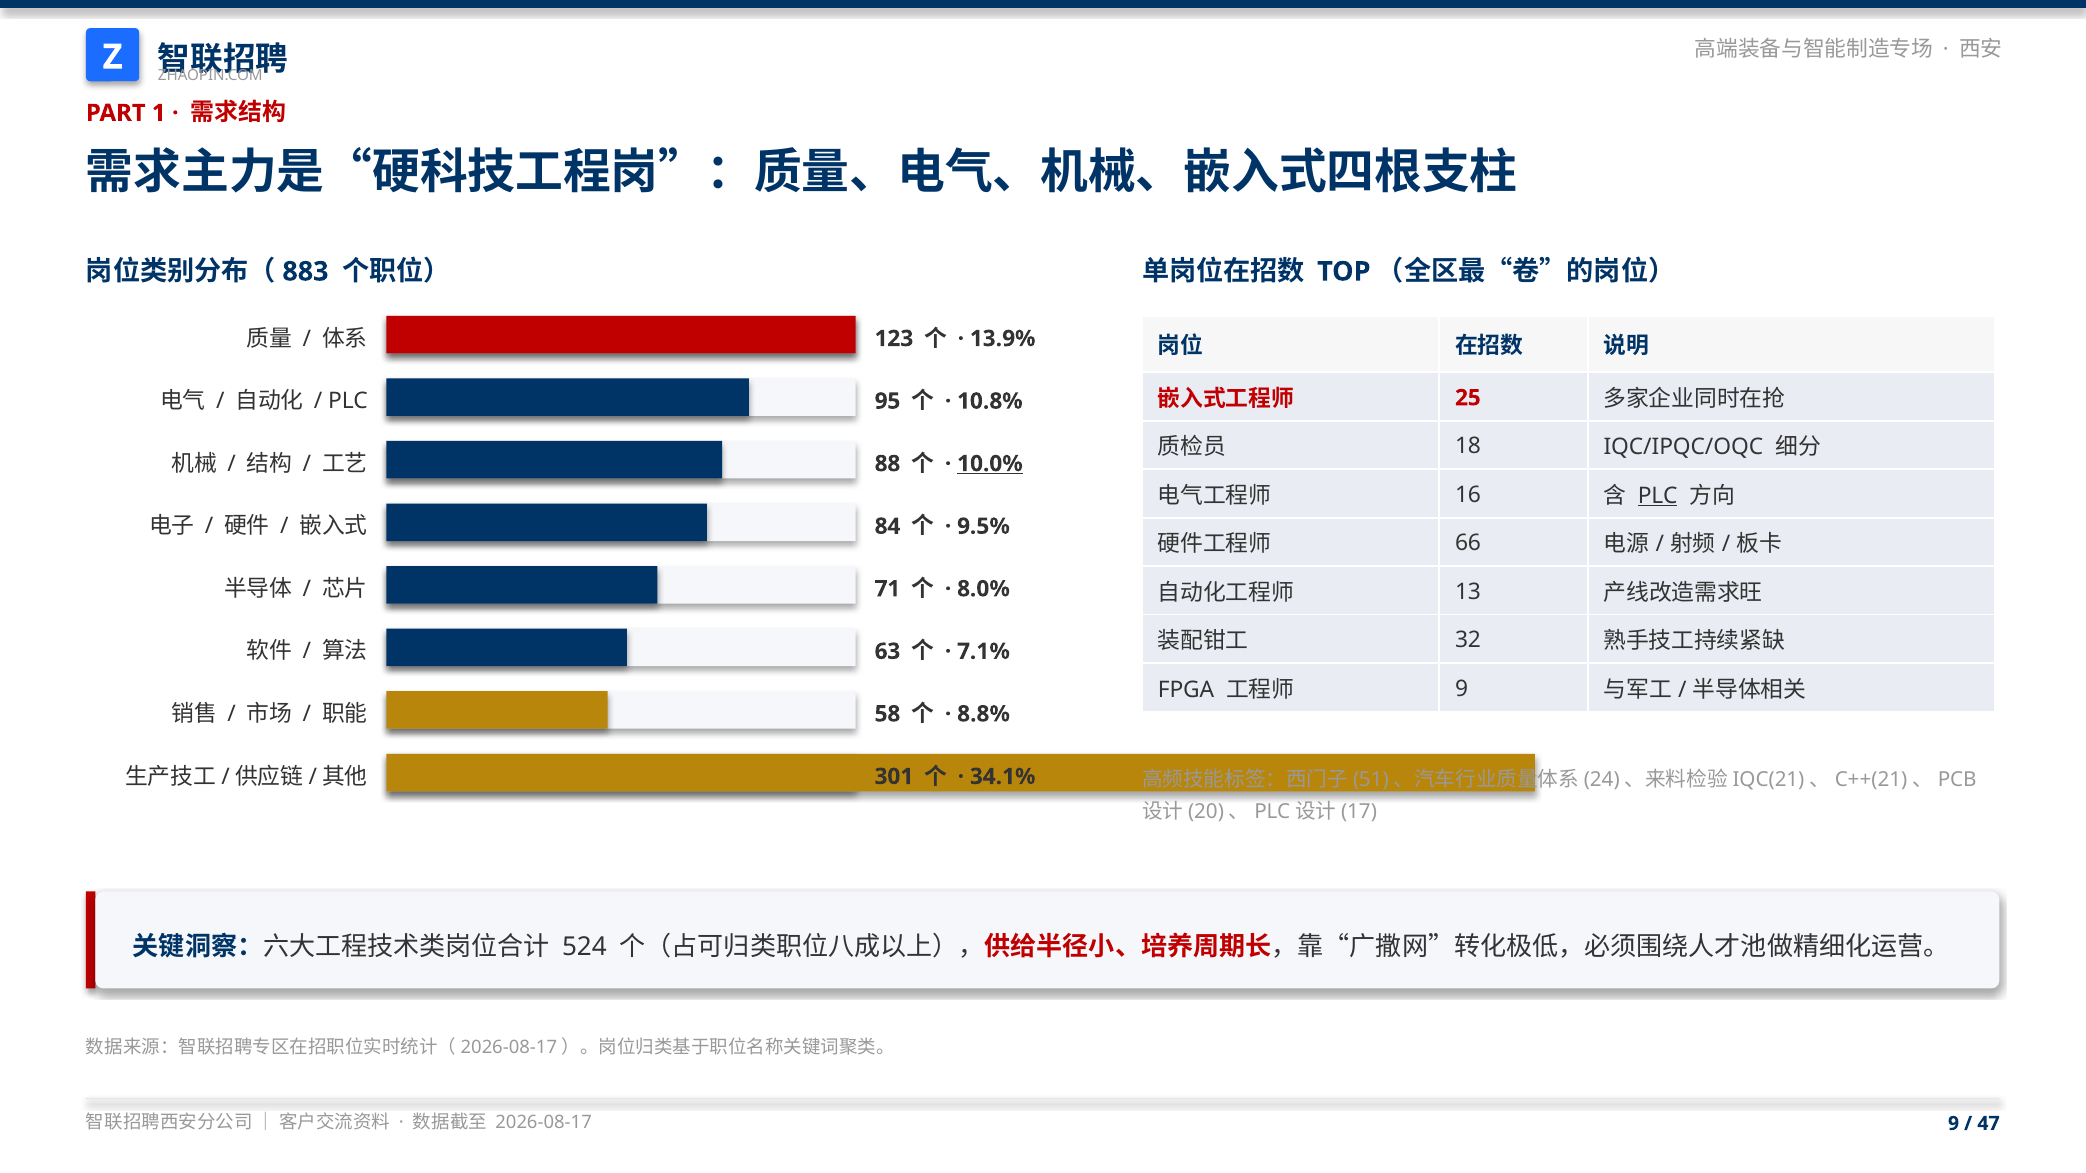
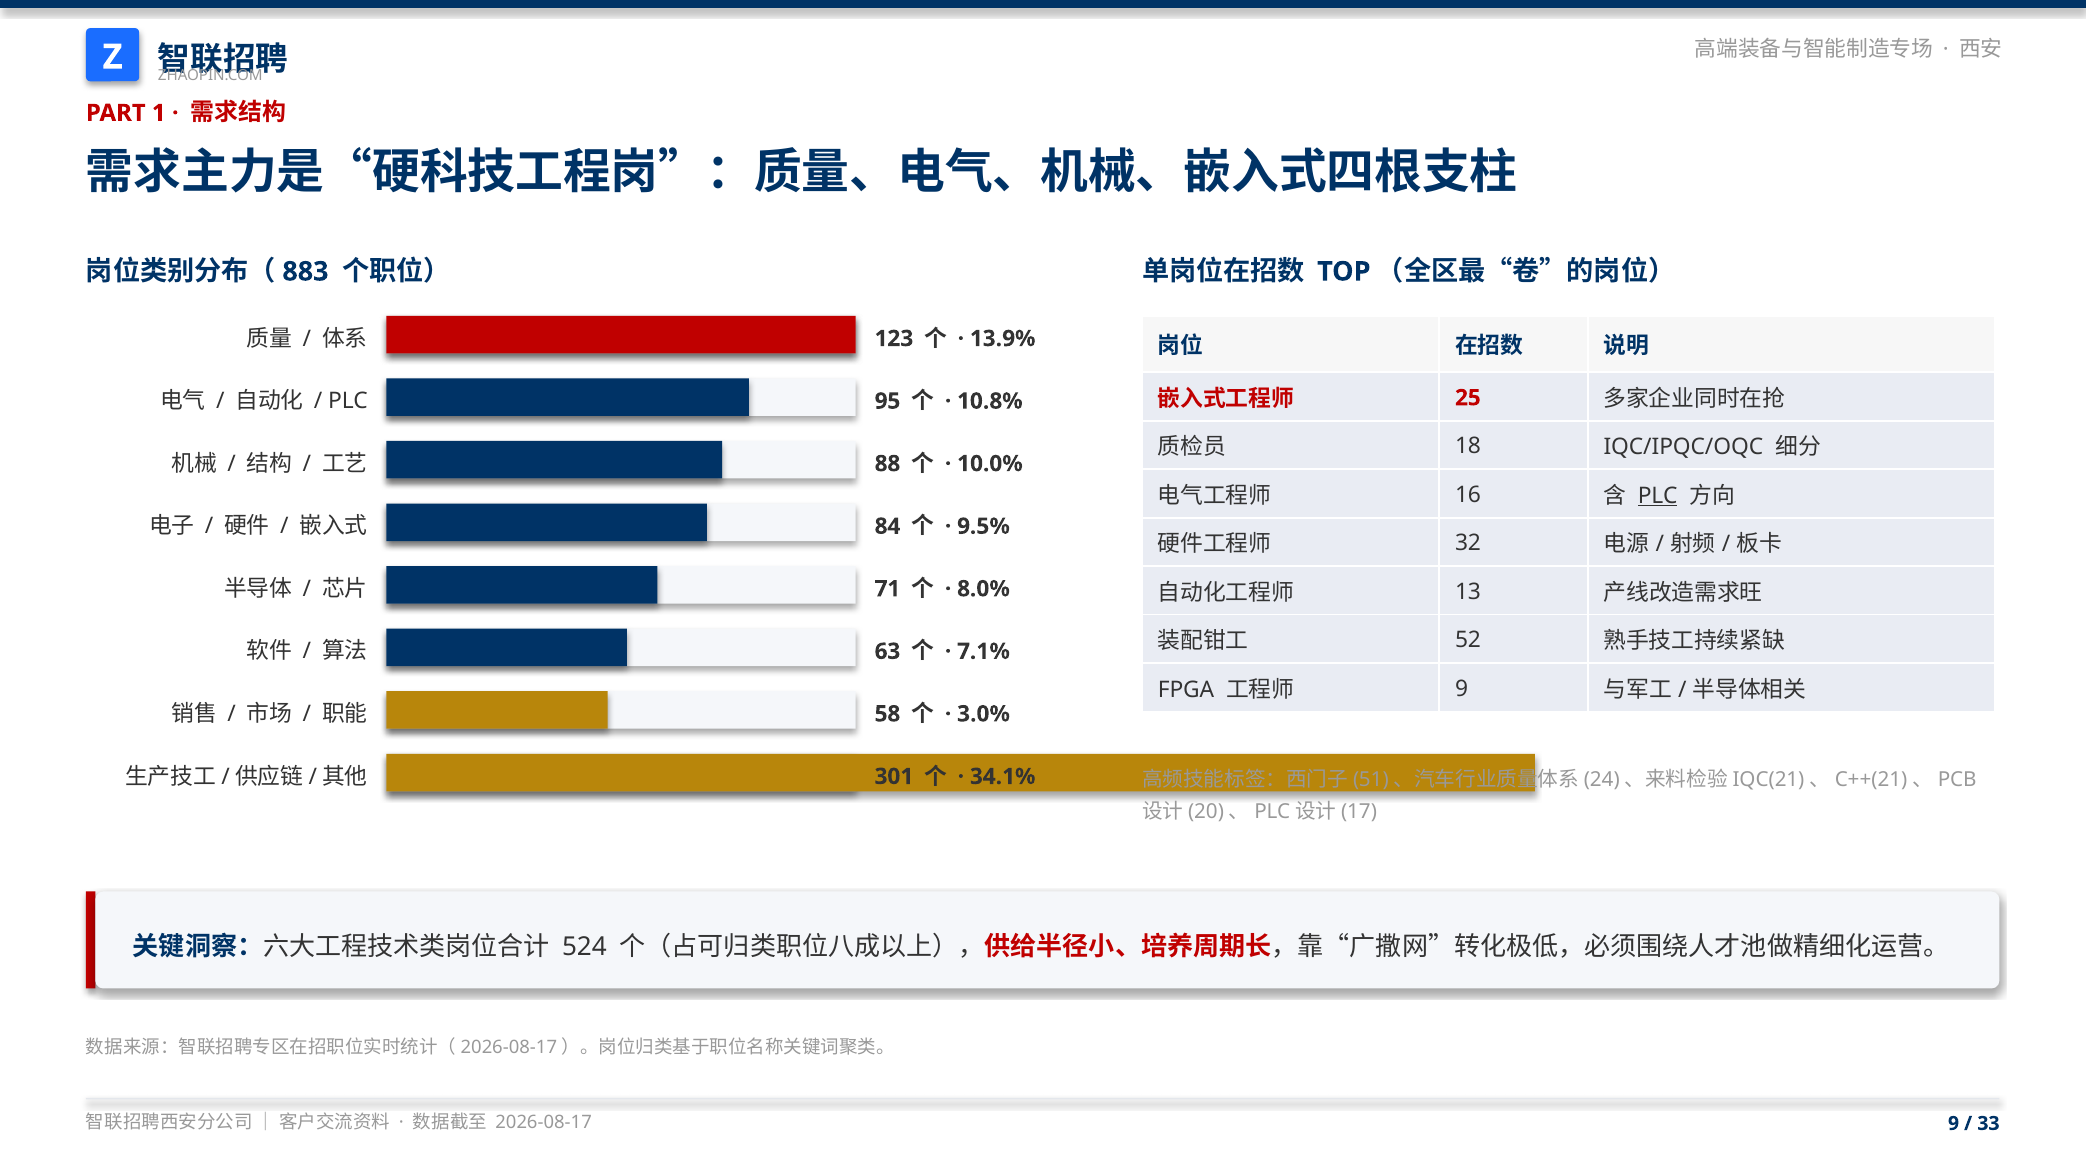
10.0% underline: present -> none
66: 66 -> 32
32: 32 -> 52
8.8%: 8.8% -> 3.0%
47: 47 -> 33
